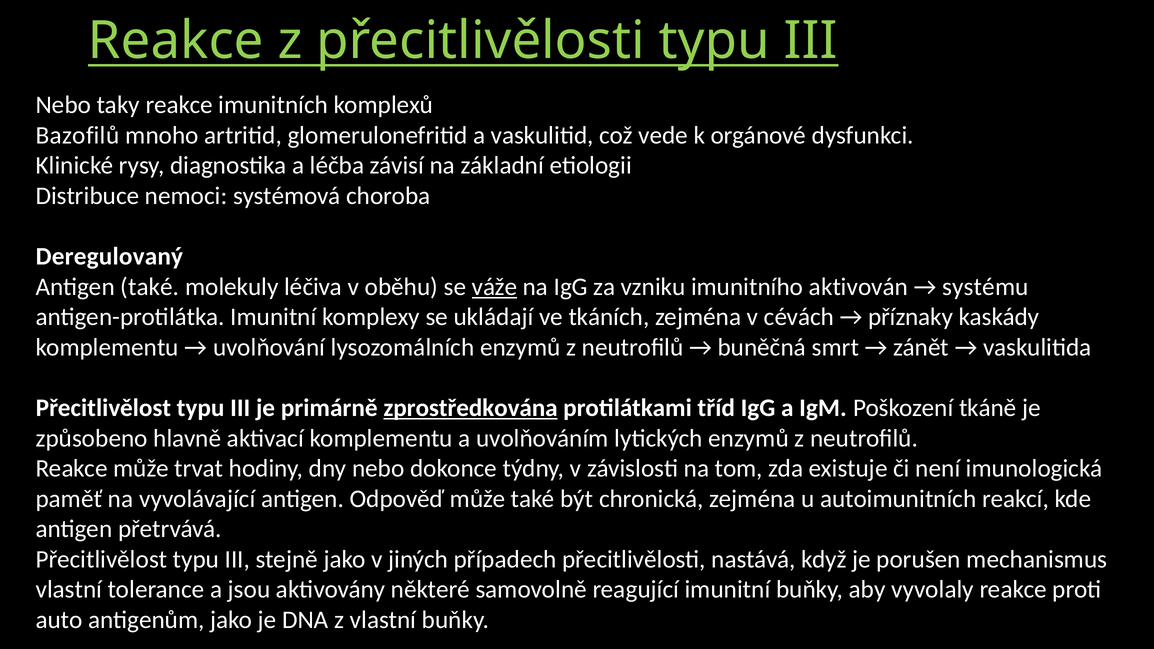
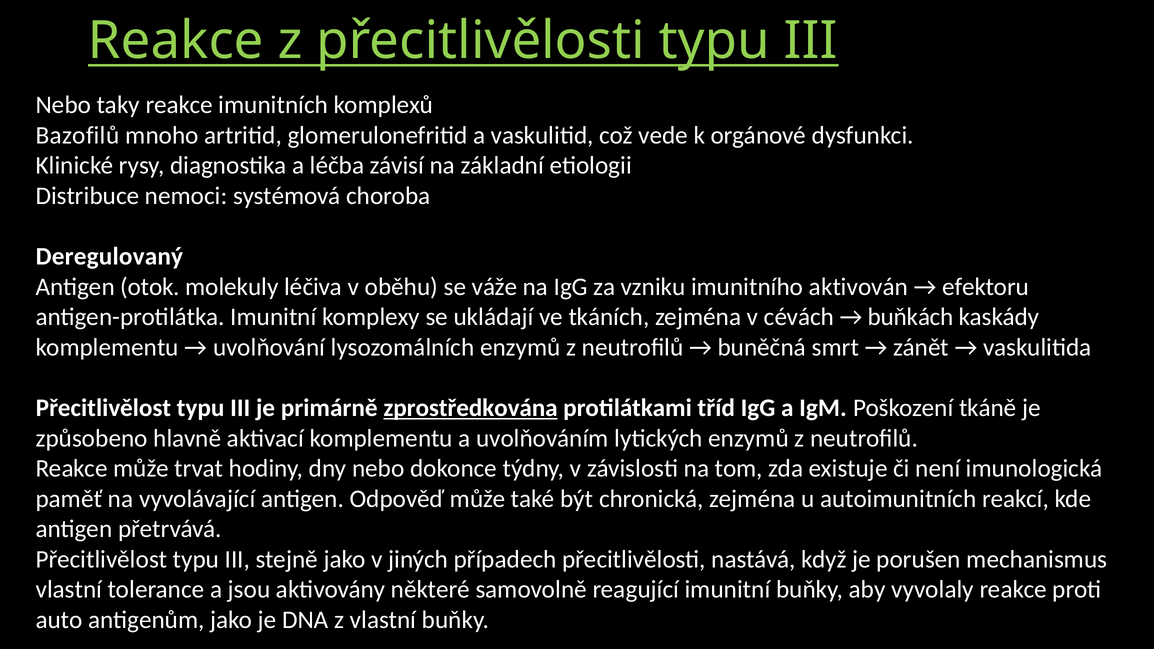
Antigen také: také -> otok
váže underline: present -> none
systému: systému -> efektoru
příznaky: příznaky -> buňkách
